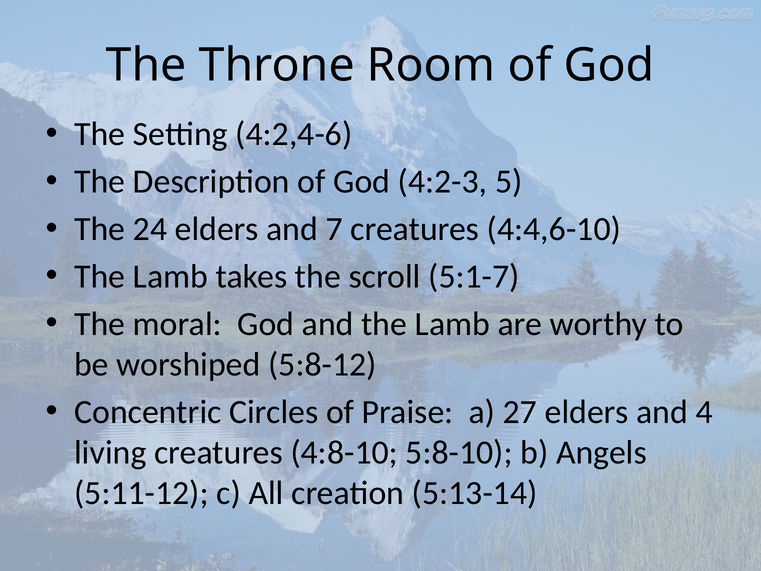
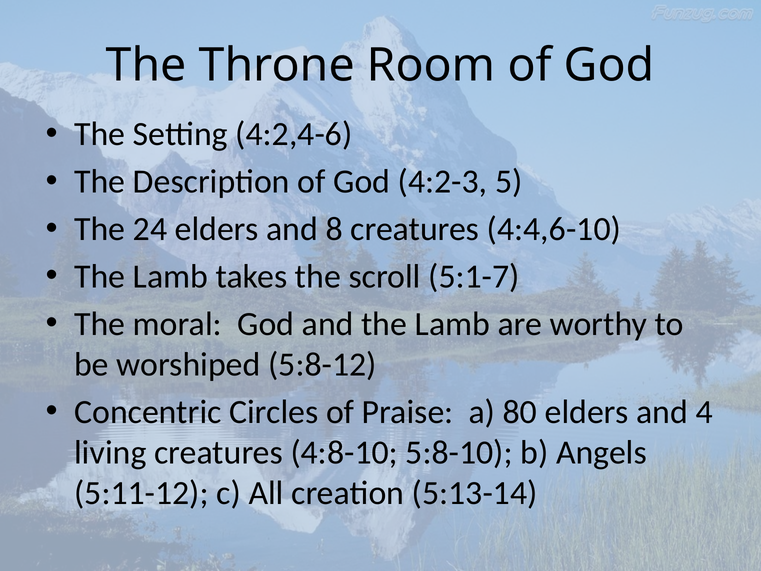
7: 7 -> 8
27: 27 -> 80
